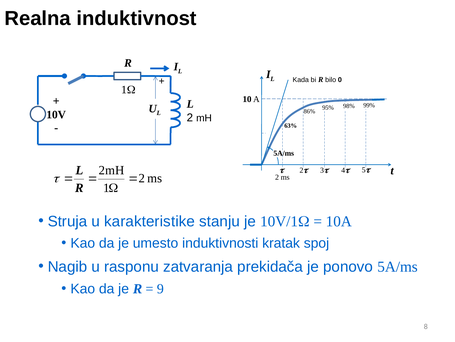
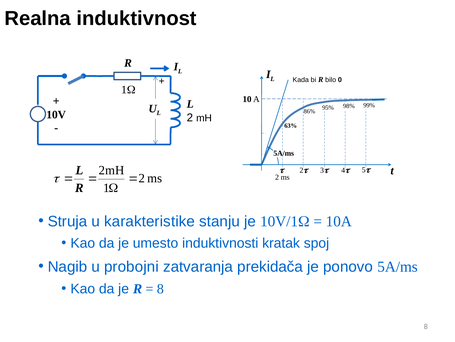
rasponu: rasponu -> probojni
9 at (160, 288): 9 -> 8
